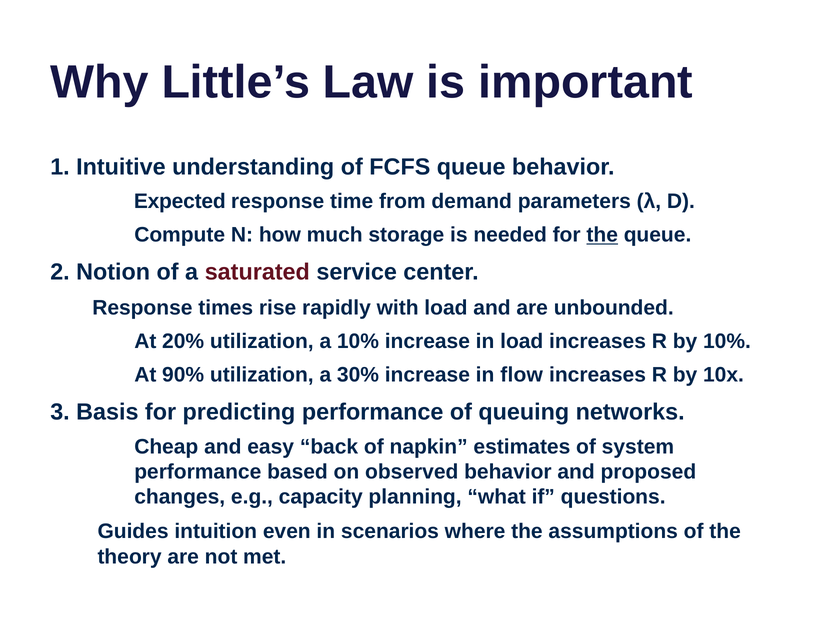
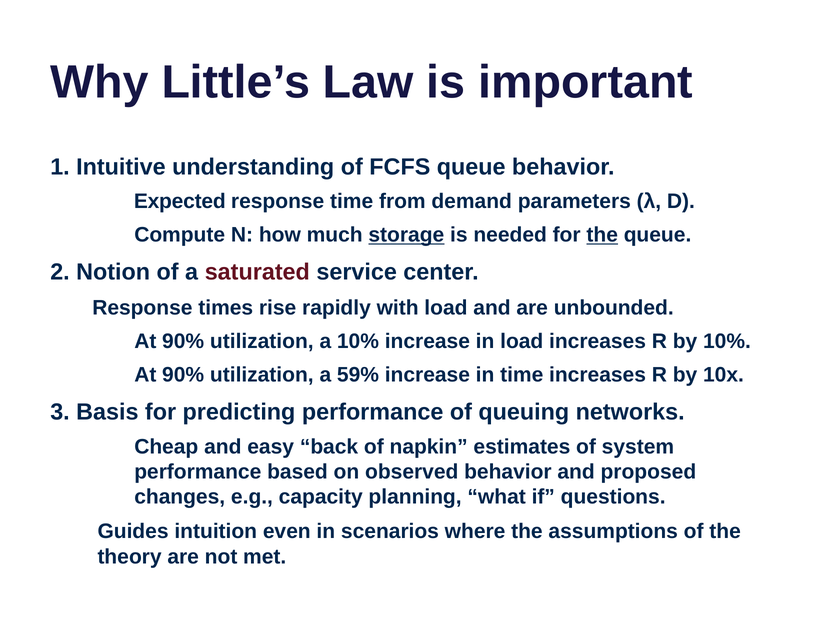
storage underline: none -> present
20% at (183, 341): 20% -> 90%
30%: 30% -> 59%
in flow: flow -> time
